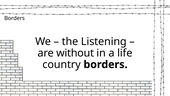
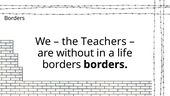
Listening: Listening -> Teachers
country at (62, 64): country -> borders
